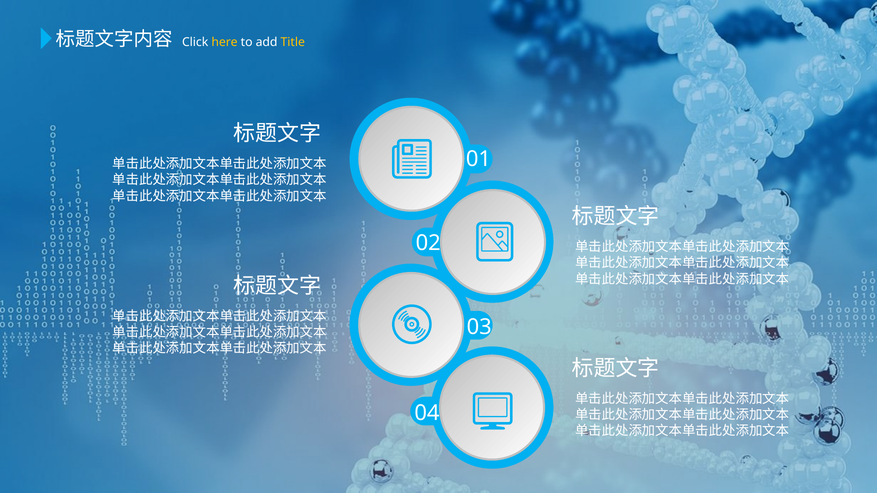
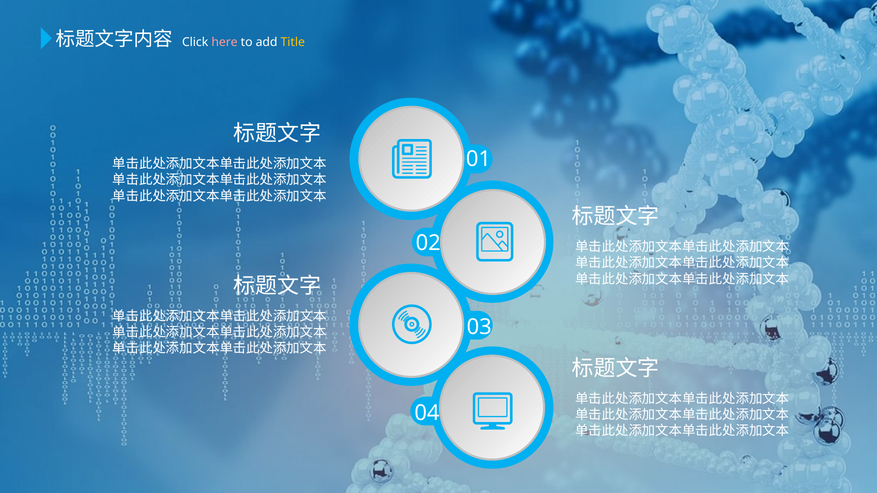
here colour: yellow -> pink
